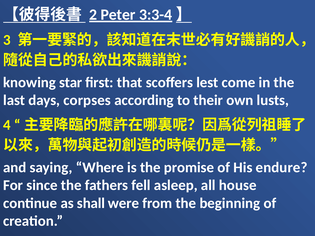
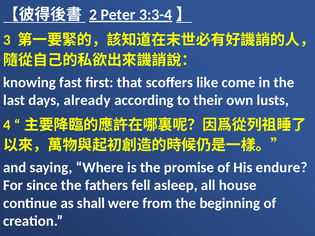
star: star -> fast
lest: lest -> like
corpses: corpses -> already
